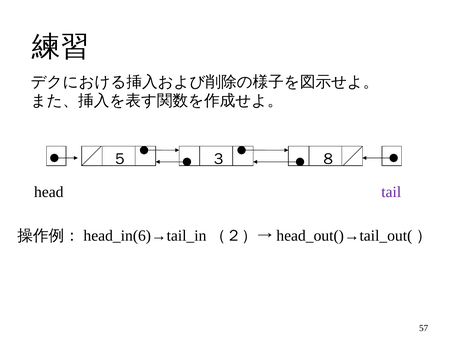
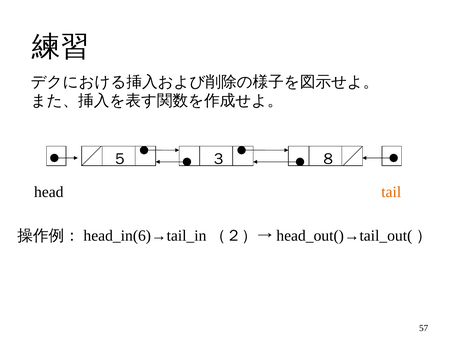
tail colour: purple -> orange
